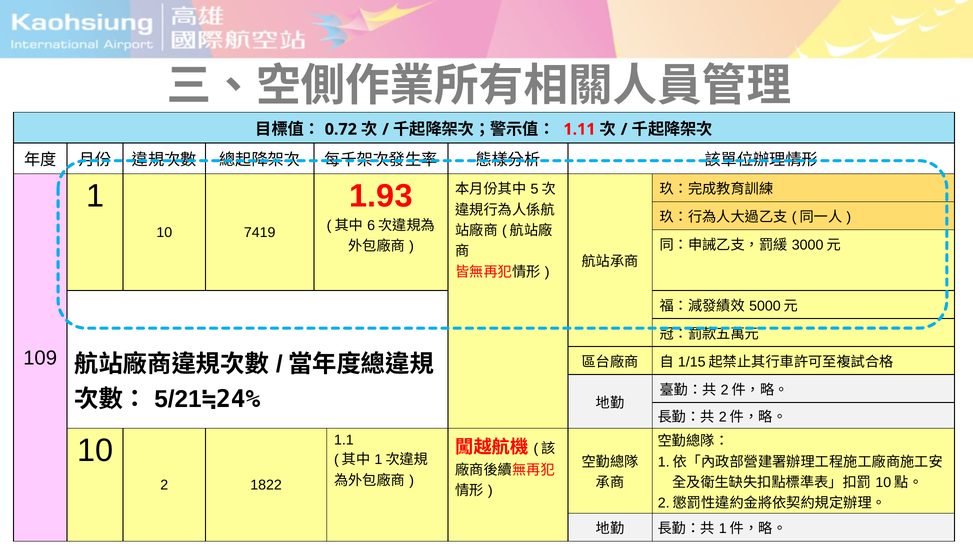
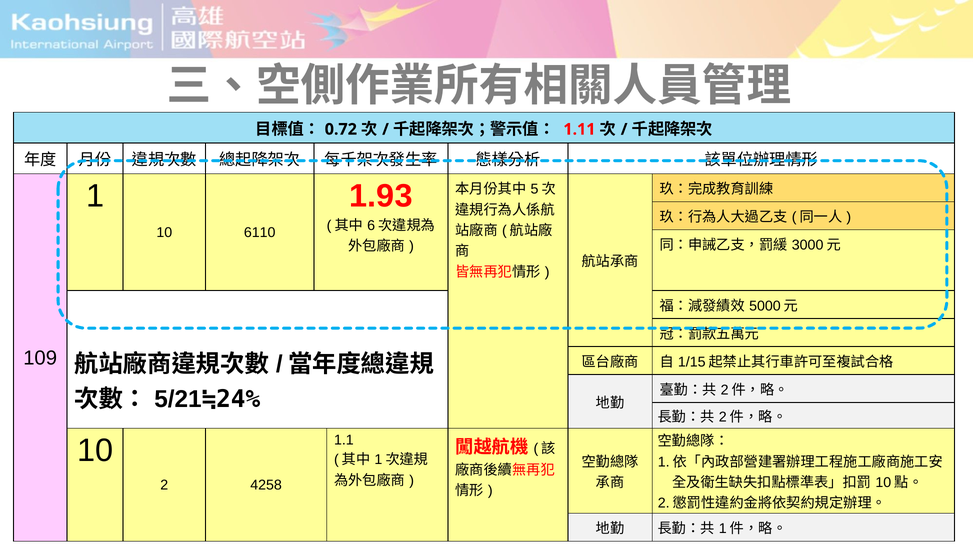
7419: 7419 -> 6110
1822: 1822 -> 4258
